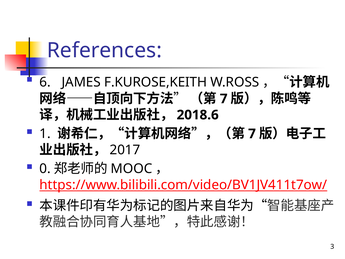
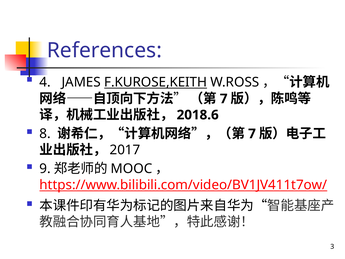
6: 6 -> 4
F.KUROSE,KEITH underline: none -> present
1: 1 -> 8
0: 0 -> 9
